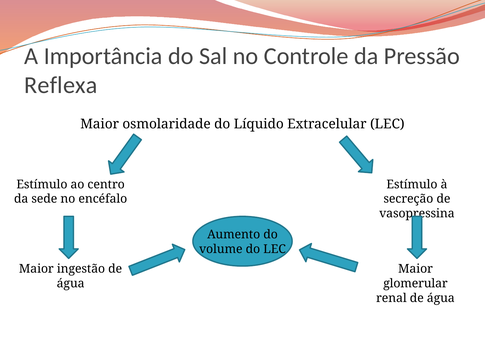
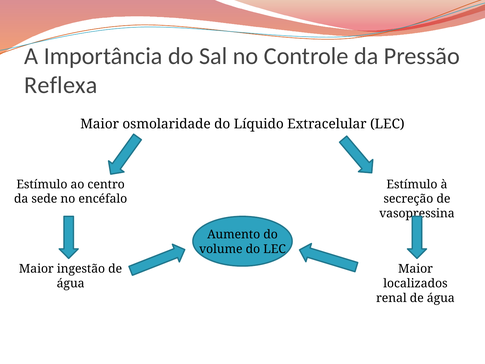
glomerular: glomerular -> localizados
